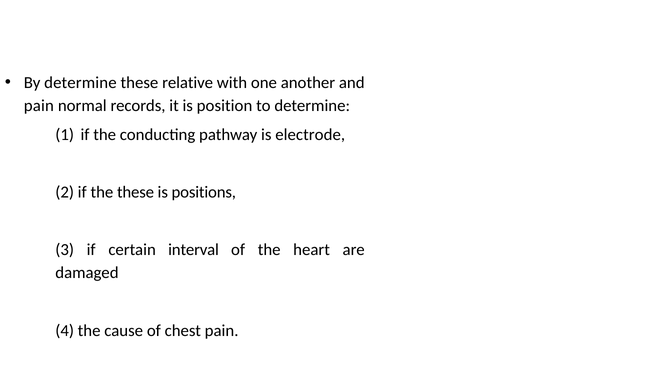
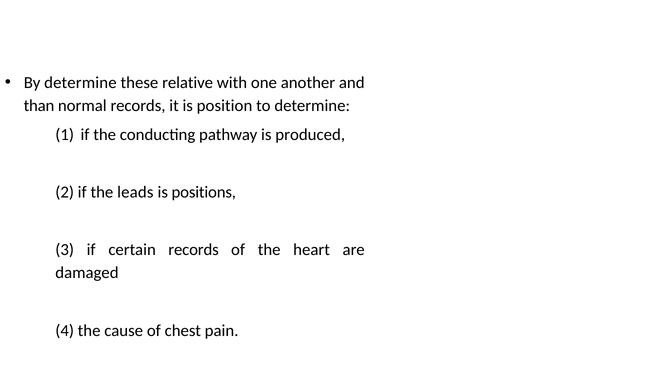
pain at (39, 106): pain -> than
electrode: electrode -> produced
the these: these -> leads
certain interval: interval -> records
